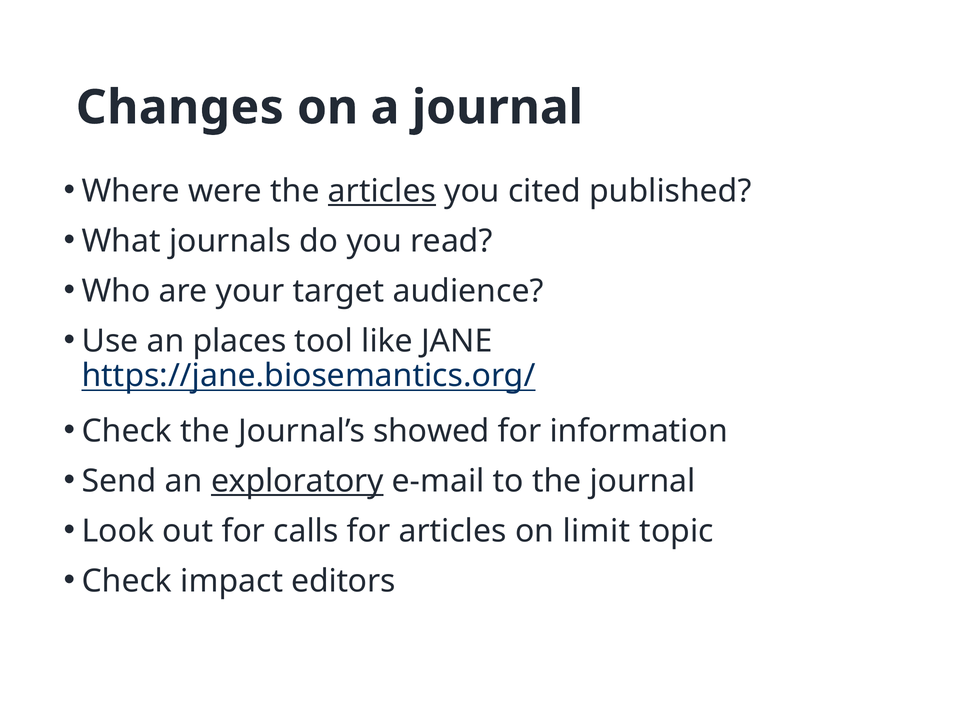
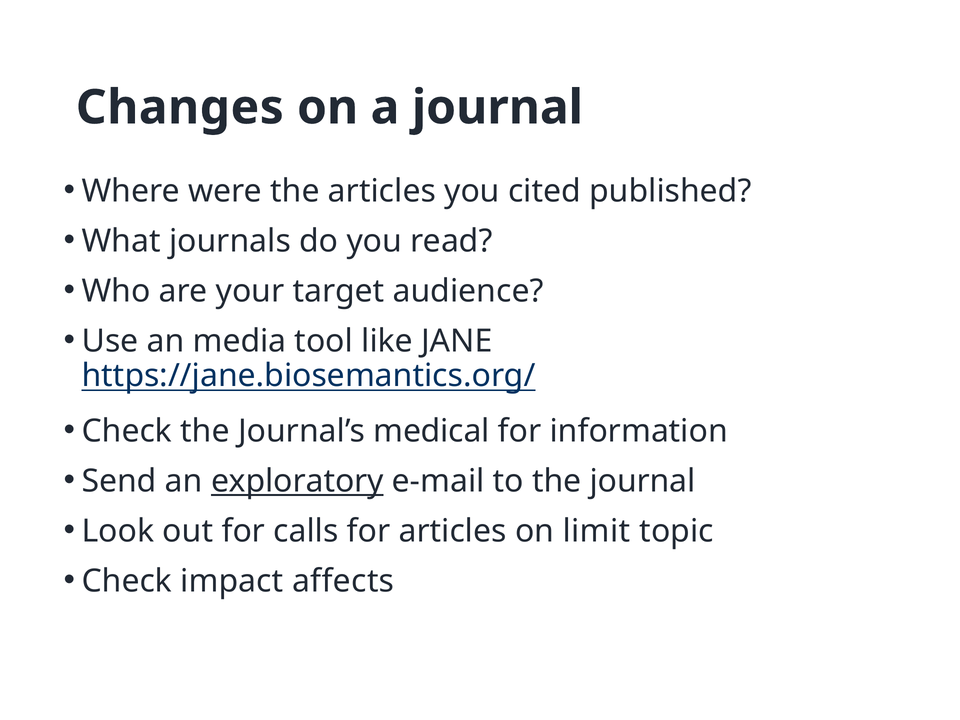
articles at (382, 191) underline: present -> none
places: places -> media
showed: showed -> medical
editors: editors -> affects
